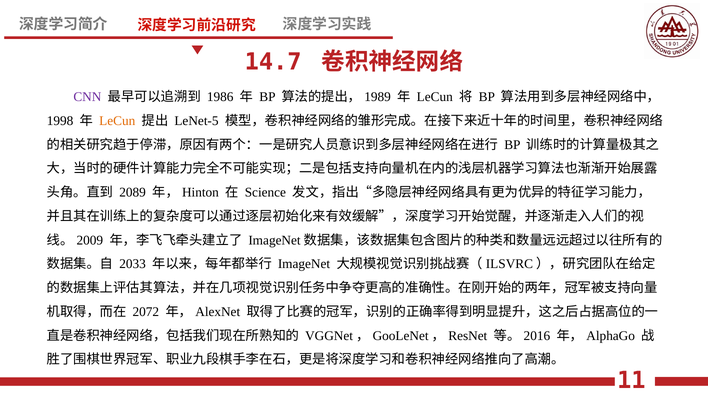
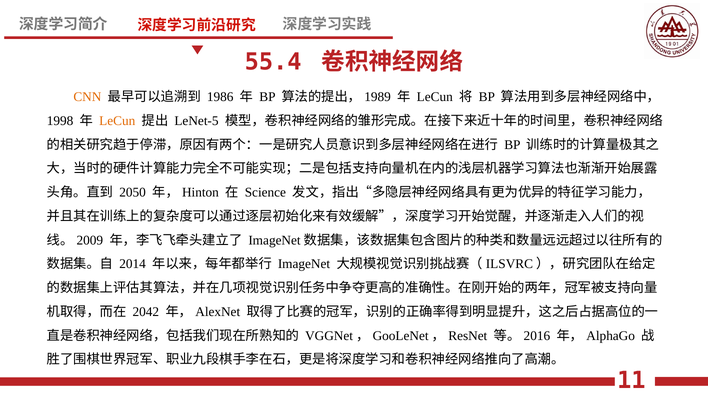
14.7: 14.7 -> 55.4
CNN colour: purple -> orange
2089: 2089 -> 2050
2033: 2033 -> 2014
2072: 2072 -> 2042
